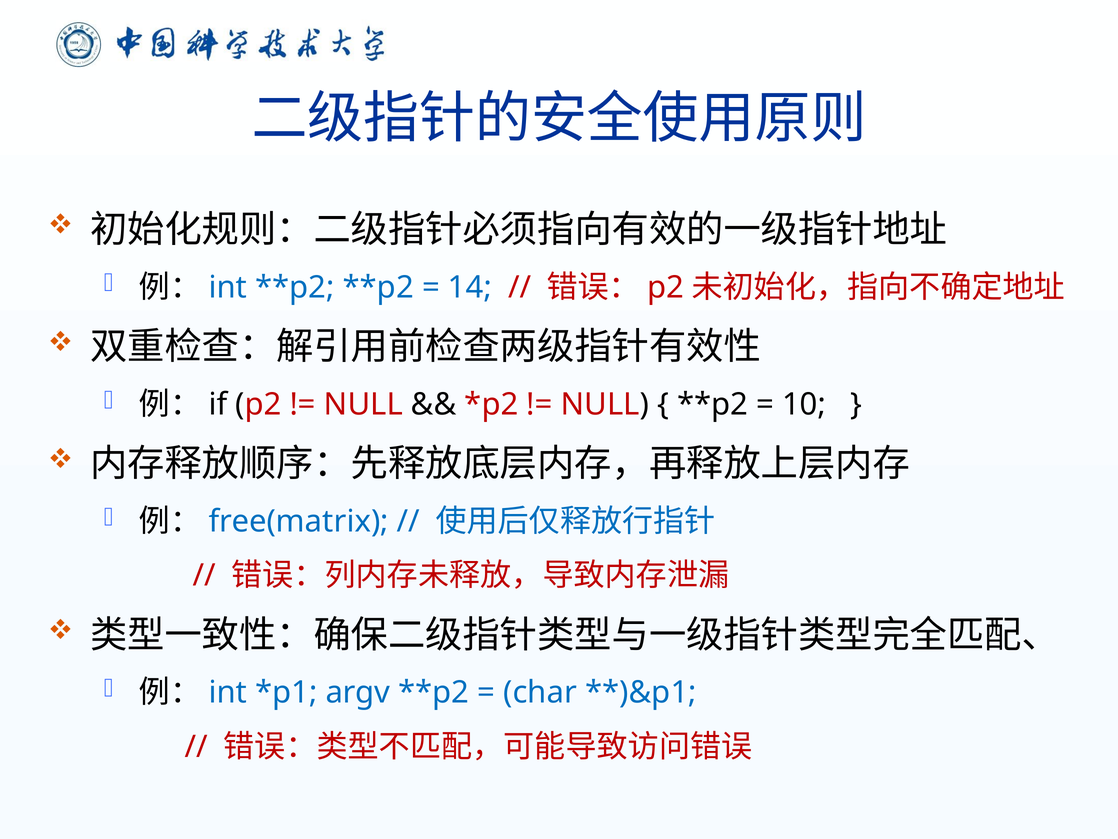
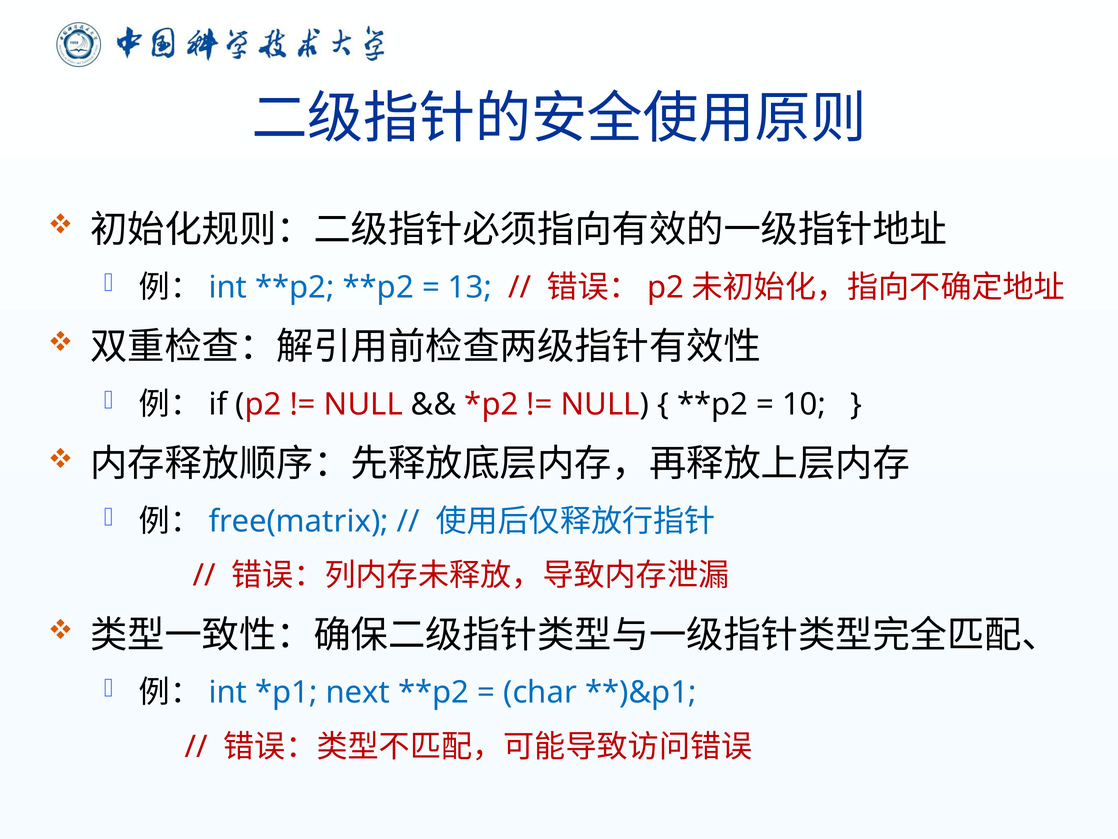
14: 14 -> 13
argv: argv -> next
